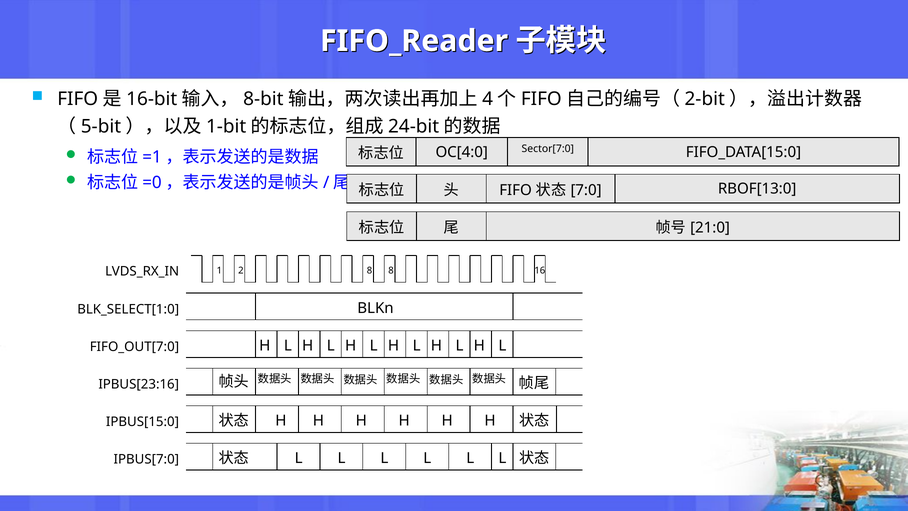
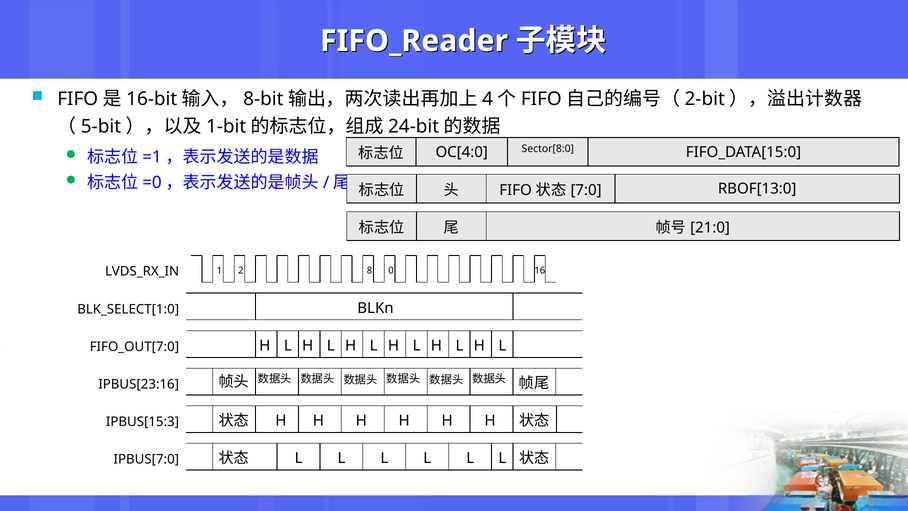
Sector[7:0: Sector[7:0 -> Sector[8:0
8 8: 8 -> 0
IPBUS[15:0: IPBUS[15:0 -> IPBUS[15:3
